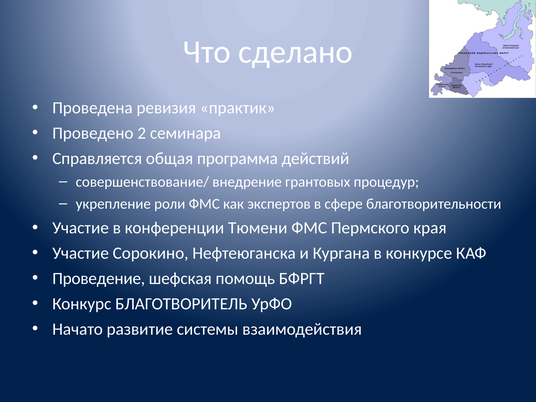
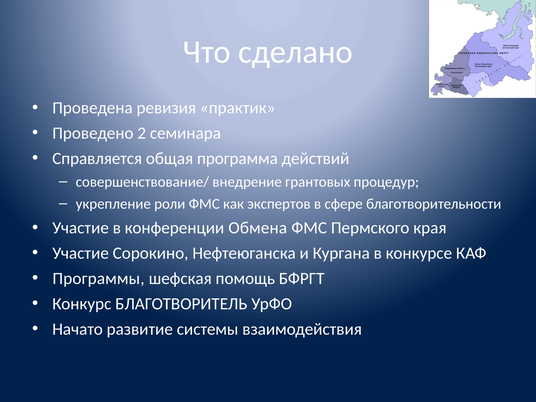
Тюмени: Тюмени -> Обмена
Проведение: Проведение -> Программы
